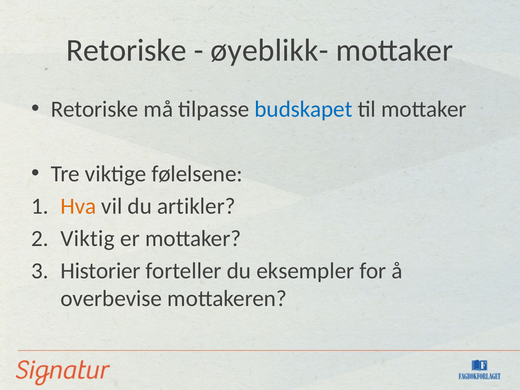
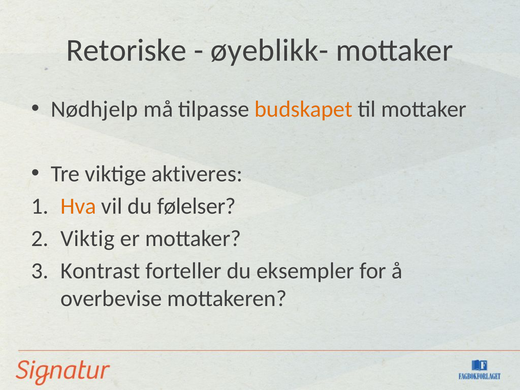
Retoriske at (95, 109): Retoriske -> Nødhjelp
budskapet colour: blue -> orange
følelsene: følelsene -> aktiveres
artikler: artikler -> følelser
Historier: Historier -> Kontrast
